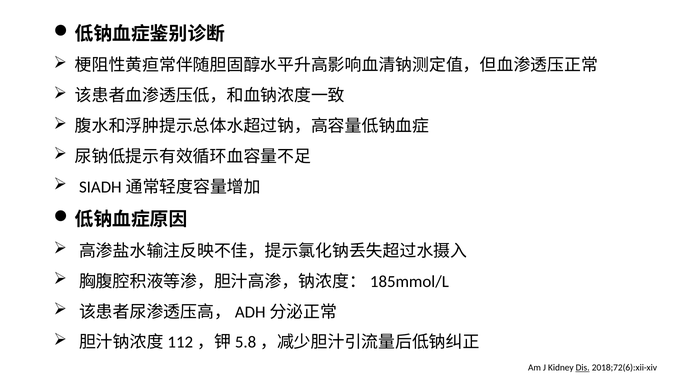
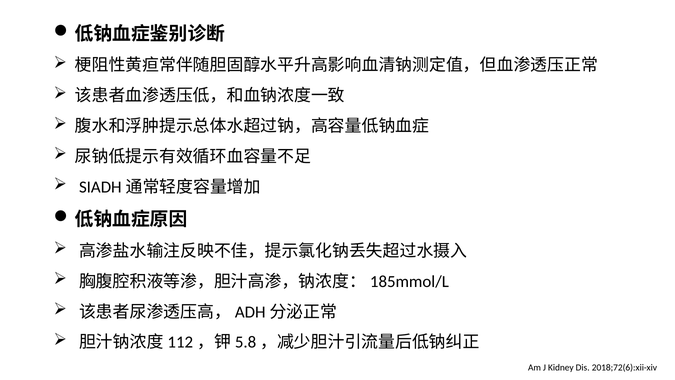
Dis underline: present -> none
